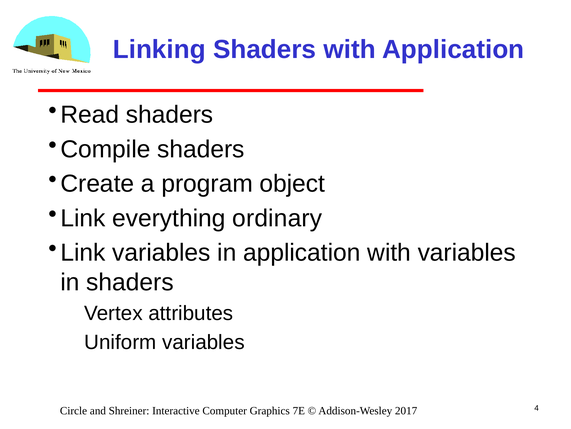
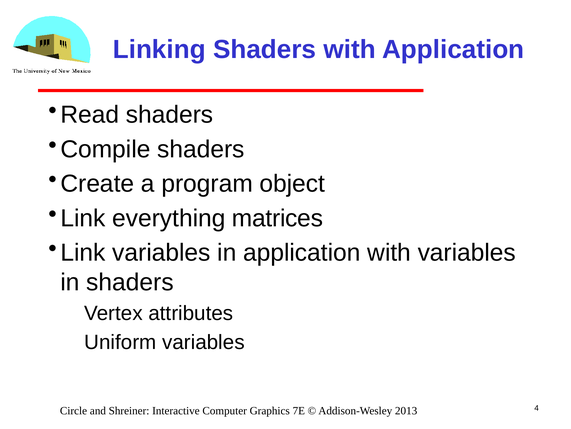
ordinary: ordinary -> matrices
2017: 2017 -> 2013
